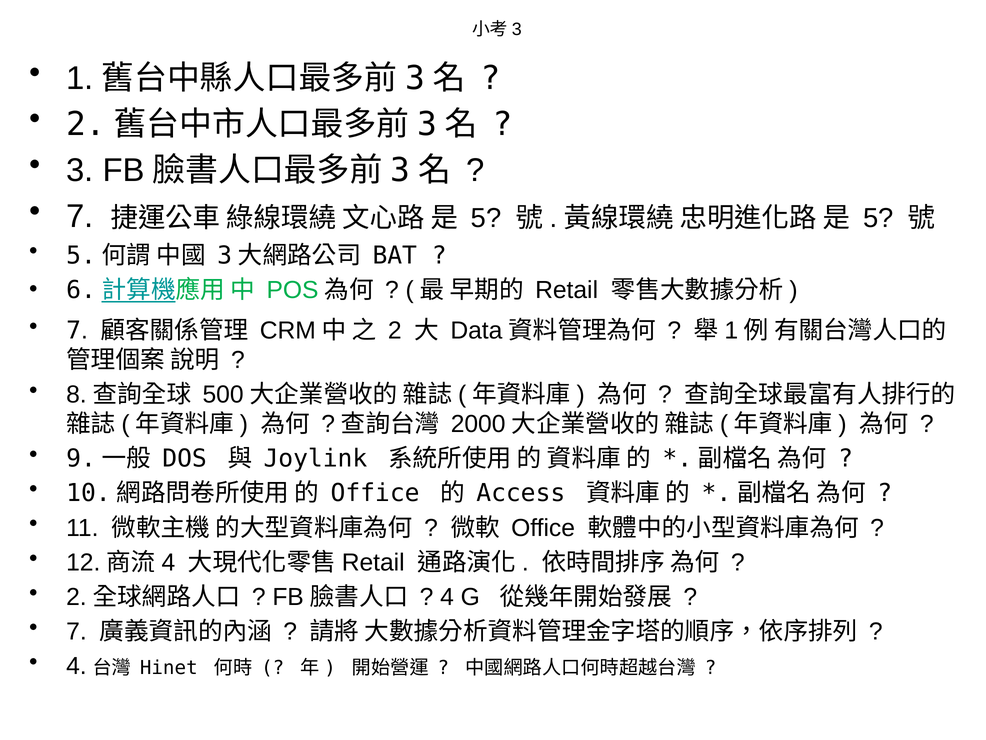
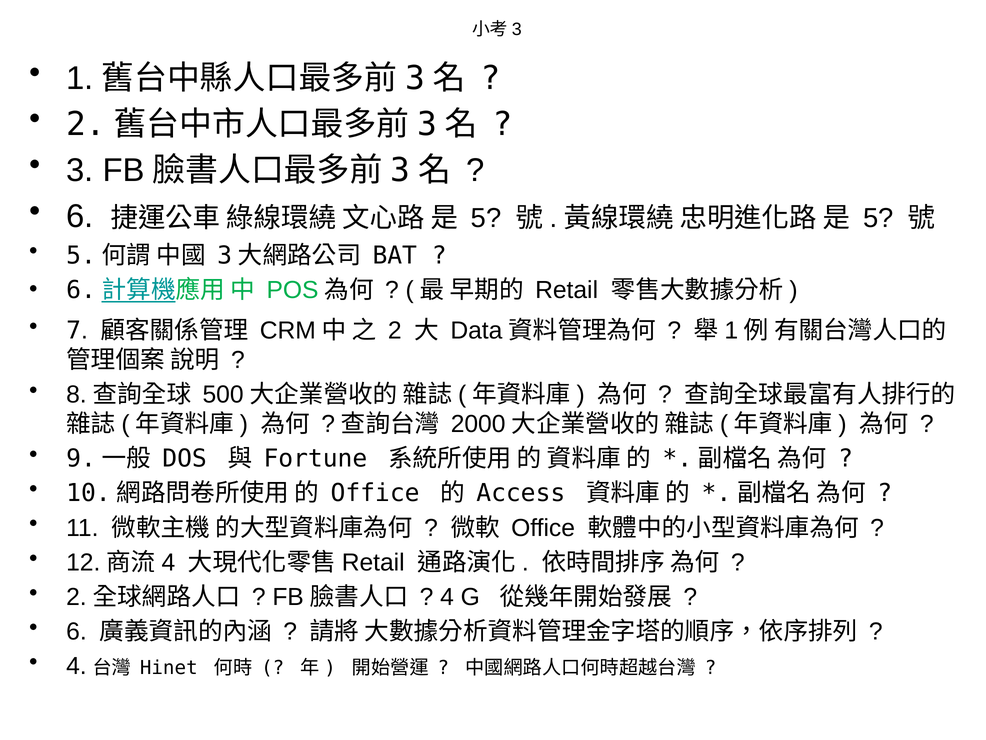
7 at (80, 216): 7 -> 6
Joylink: Joylink -> Fortune
7 at (76, 631): 7 -> 6
